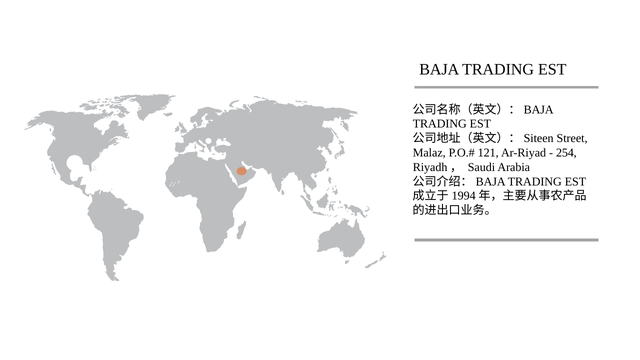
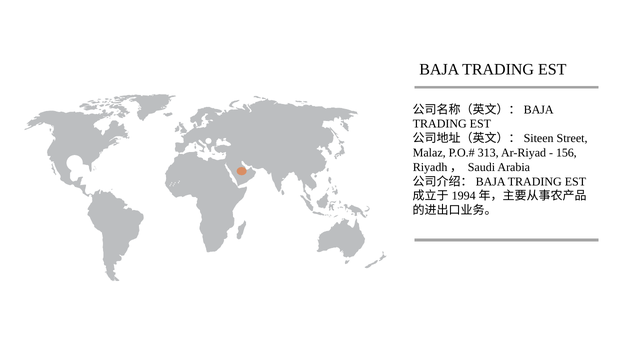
121: 121 -> 313
254: 254 -> 156
